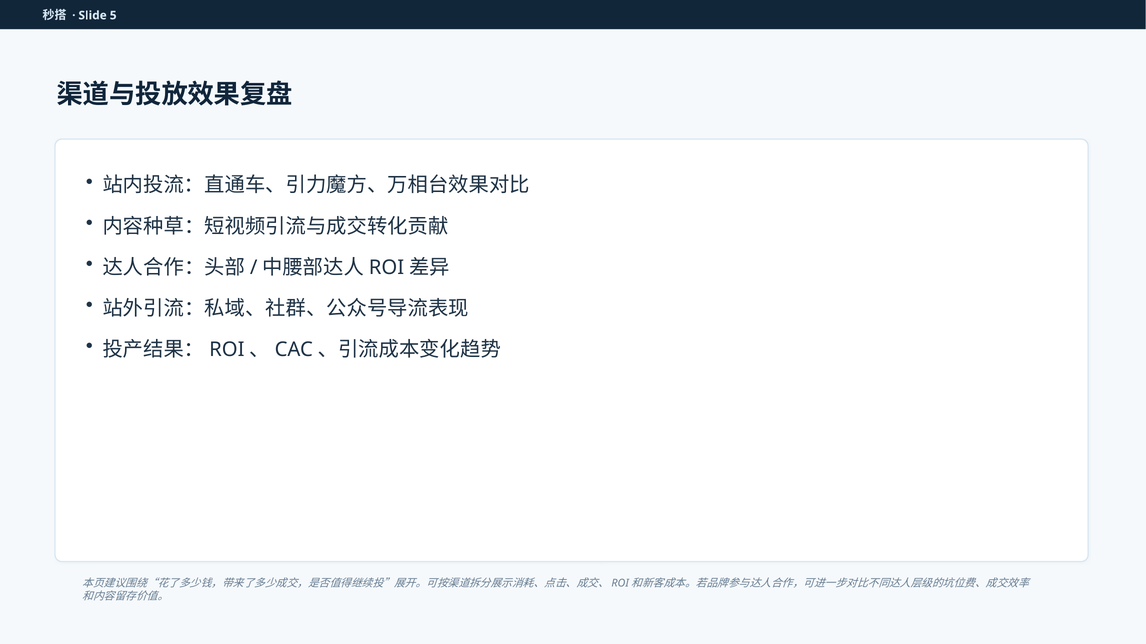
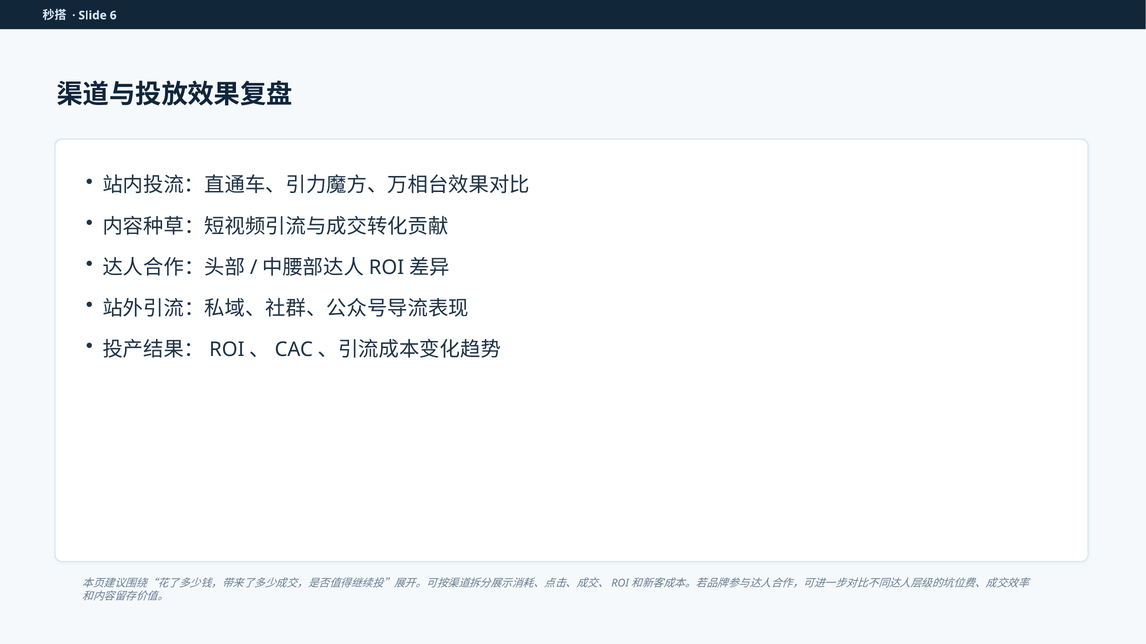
5: 5 -> 6
